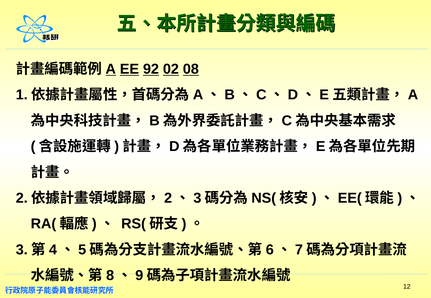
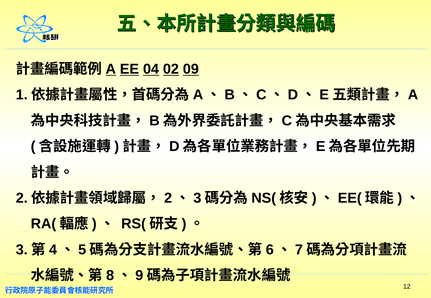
92: 92 -> 04
08: 08 -> 09
